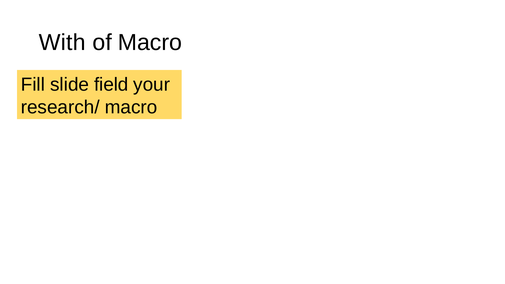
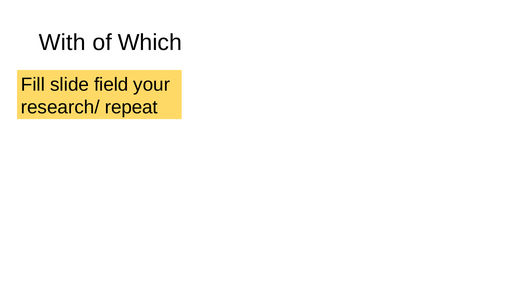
of Macro: Macro -> Which
research/ macro: macro -> repeat
